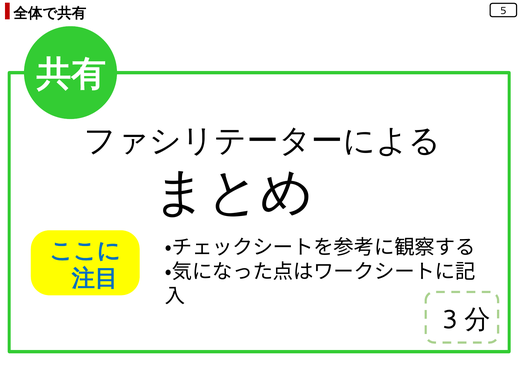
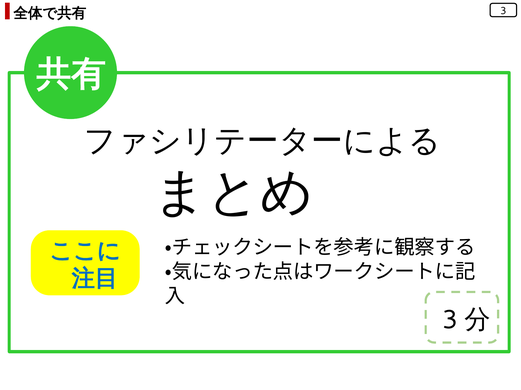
5: 5 -> 3
